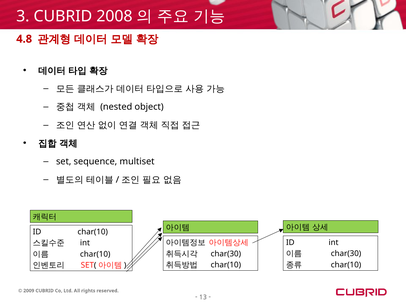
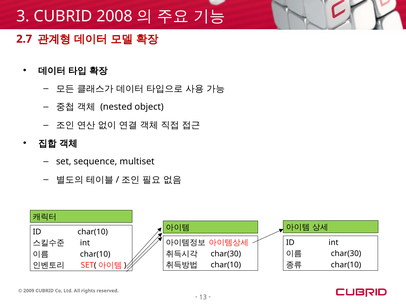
4.8: 4.8 -> 2.7
